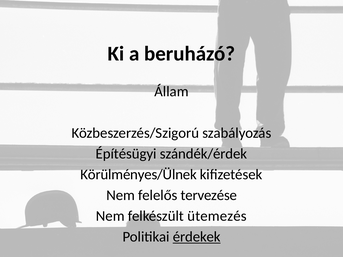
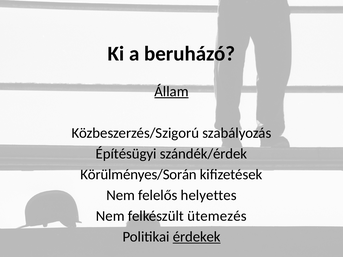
Állam underline: none -> present
Körülményes/Ülnek: Körülményes/Ülnek -> Körülményes/Során
tervezése: tervezése -> helyettes
